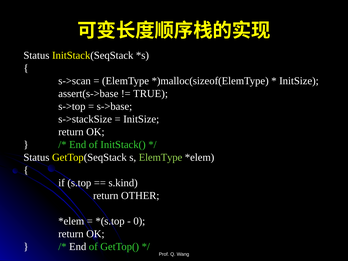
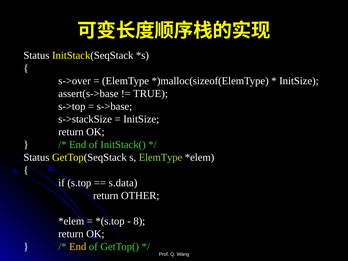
s->scan: s->scan -> s->over
s.kind: s.kind -> s.data
0: 0 -> 8
End at (78, 247) colour: white -> yellow
